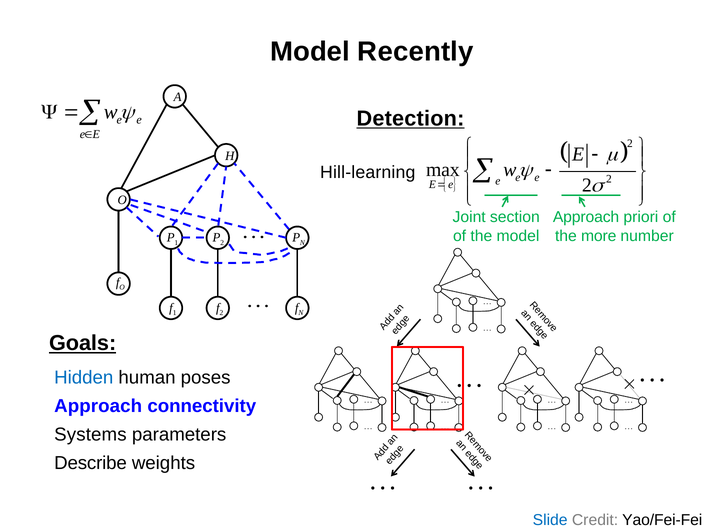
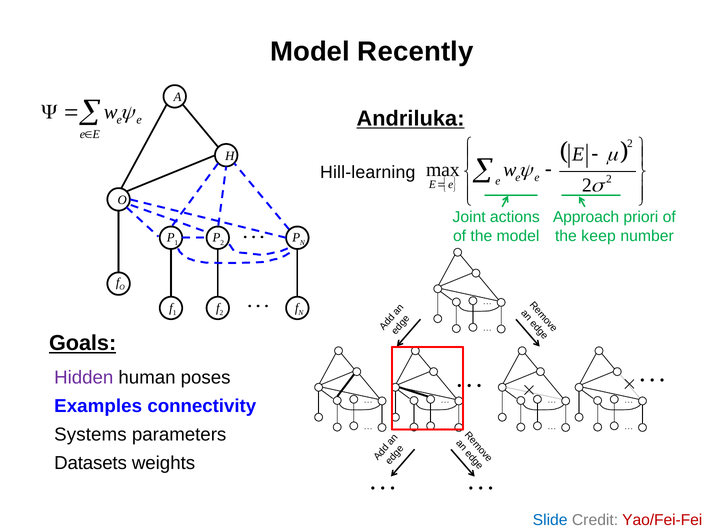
Detection: Detection -> Andriluka
section: section -> actions
more: more -> keep
Hidden colour: blue -> purple
Approach at (98, 406): Approach -> Examples
Describe: Describe -> Datasets
Yao/Fei-Fei colour: black -> red
